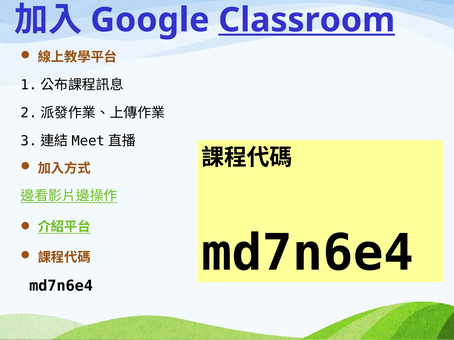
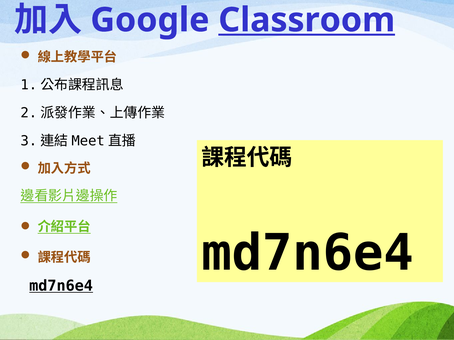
md7n6e4 at (61, 286) underline: none -> present
